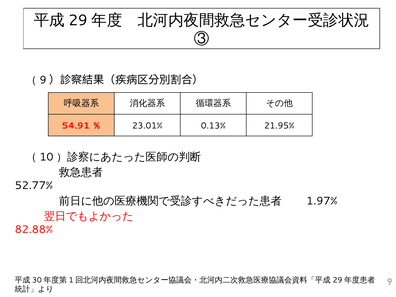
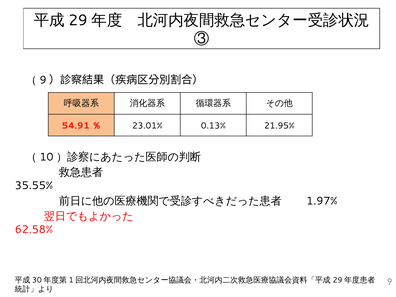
52.77%: 52.77% -> 35.55%
82.88%: 82.88% -> 62.58%
